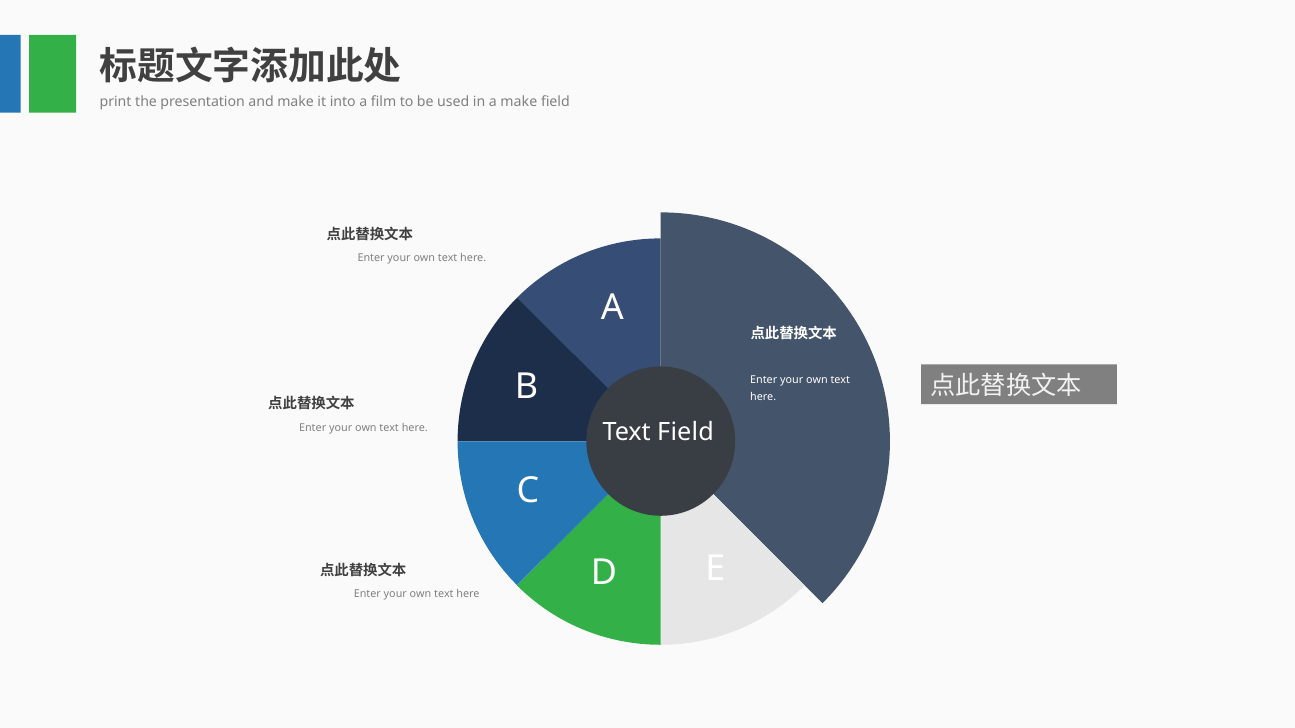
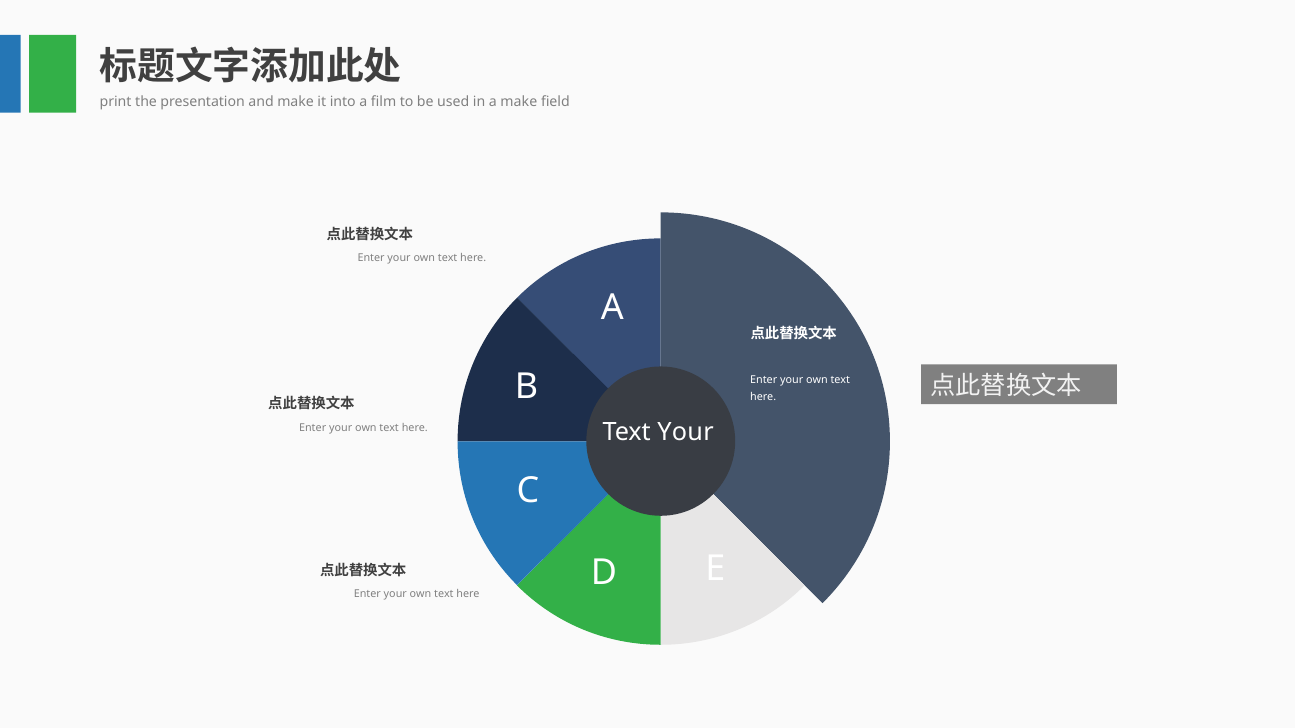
Text Field: Field -> Your
